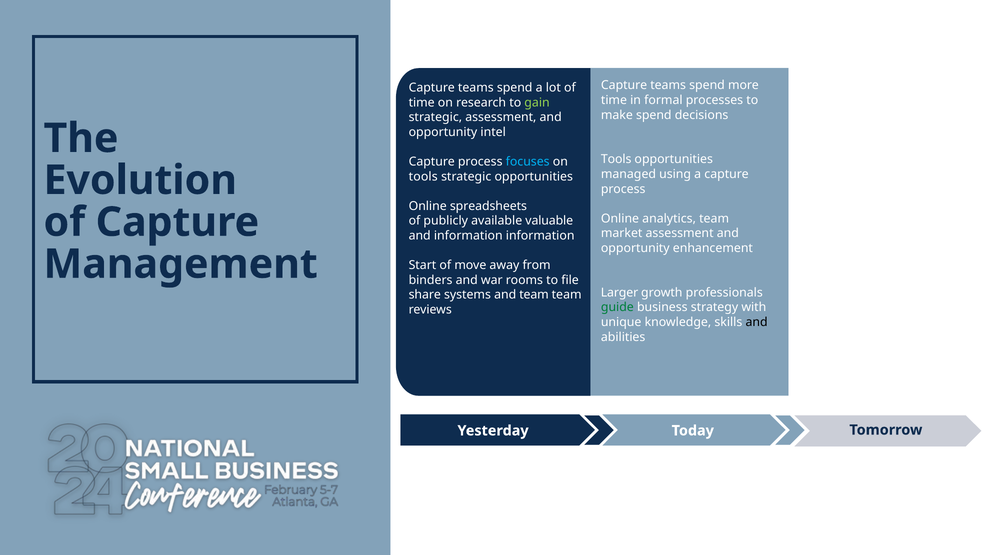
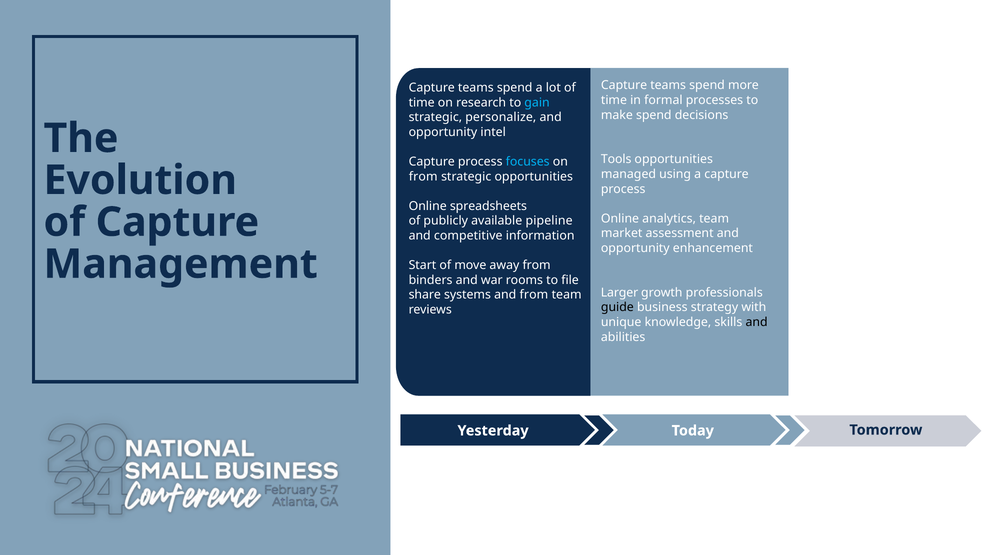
gain colour: light green -> light blue
strategic assessment: assessment -> personalize
tools at (423, 177): tools -> from
valuable: valuable -> pipeline
and information: information -> competitive
and team: team -> from
guide colour: green -> black
